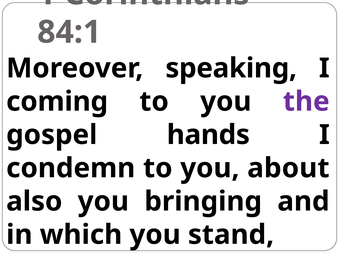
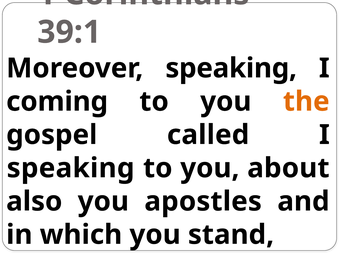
84:1: 84:1 -> 39:1
the colour: purple -> orange
hands: hands -> called
condemn at (71, 168): condemn -> speaking
bringing: bringing -> apostles
